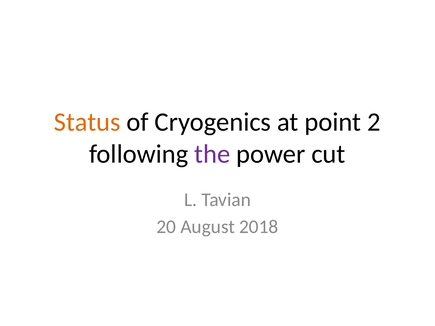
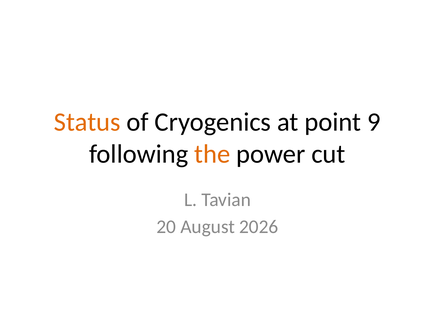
2: 2 -> 9
the colour: purple -> orange
2018: 2018 -> 2026
